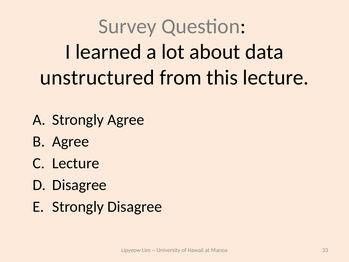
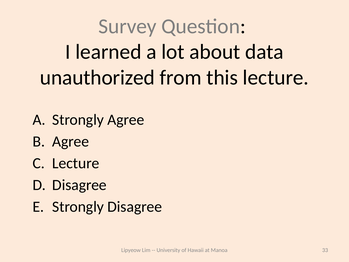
unstructured: unstructured -> unauthorized
